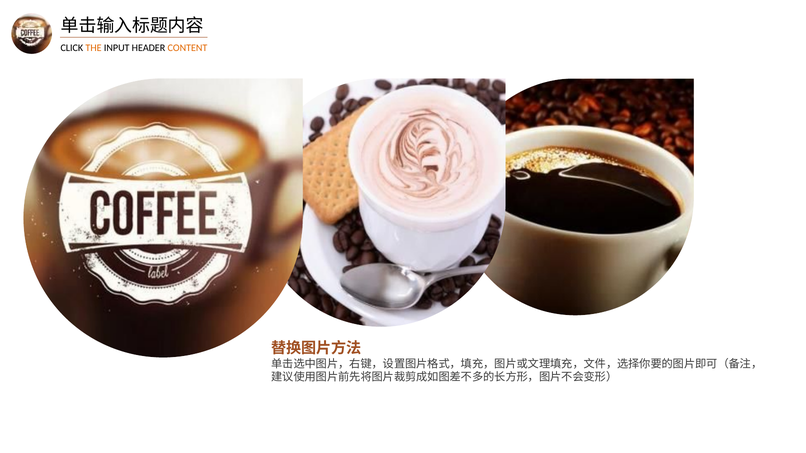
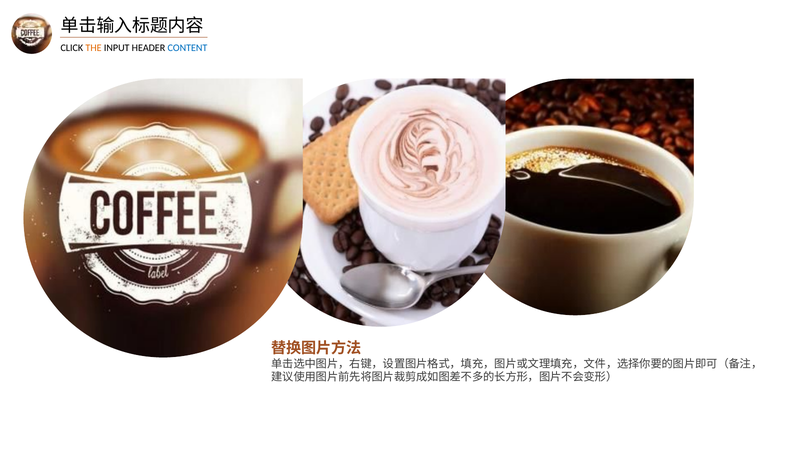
CONTENT colour: orange -> blue
